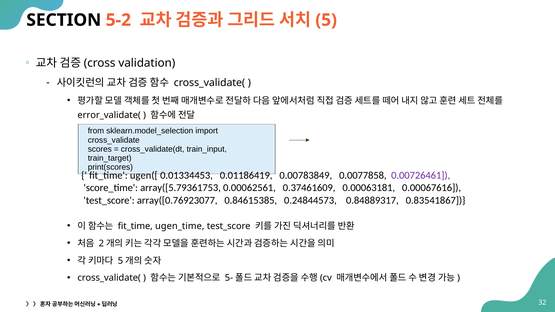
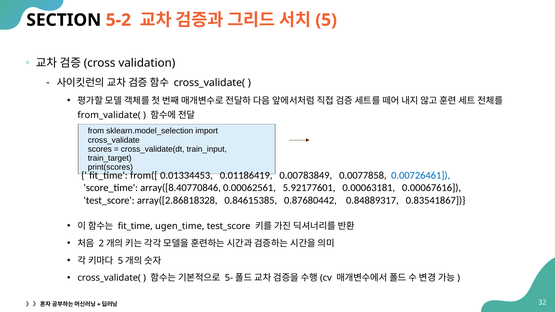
error_validate(: error_validate( -> from_validate(
ugen([: ugen([ -> from([
0.00726461 colour: purple -> blue
array([5.79361753: array([5.79361753 -> array([8.40770846
0.37461609: 0.37461609 -> 5.92177601
array([0.76923077: array([0.76923077 -> array([2.86818328
0.24844573: 0.24844573 -> 0.87680442
